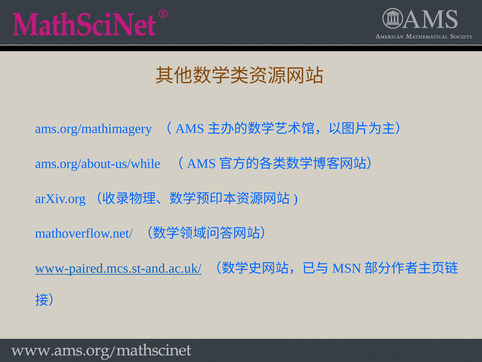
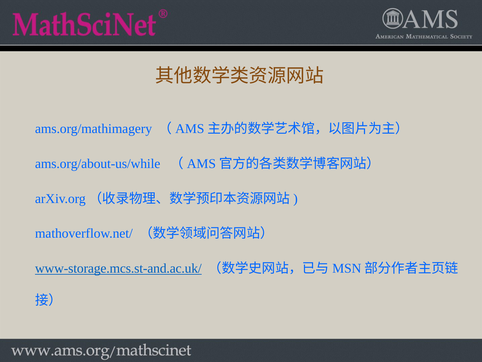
www-paired.mcs.st-and.ac.uk/: www-paired.mcs.st-and.ac.uk/ -> www-storage.mcs.st-and.ac.uk/
